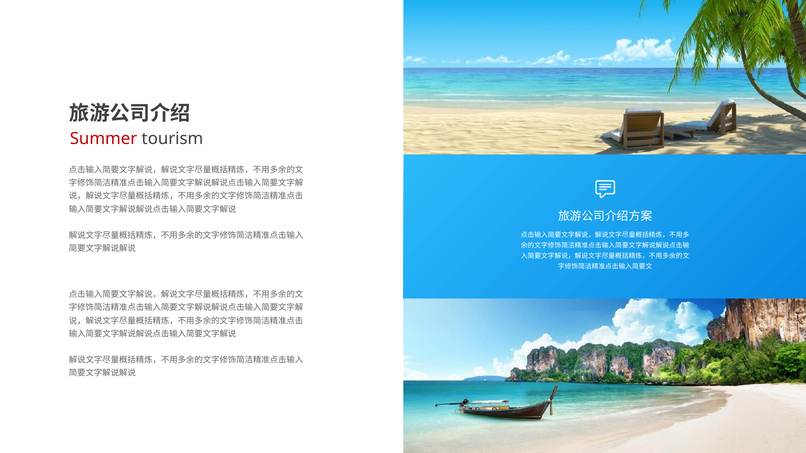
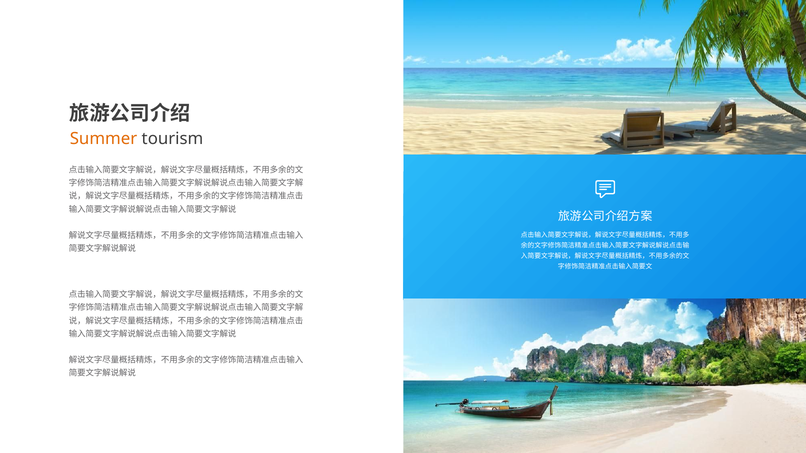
Summer colour: red -> orange
